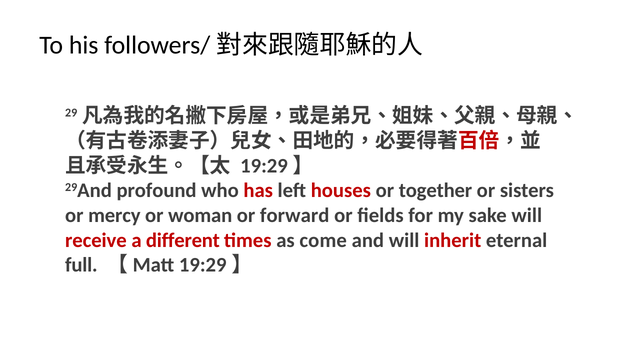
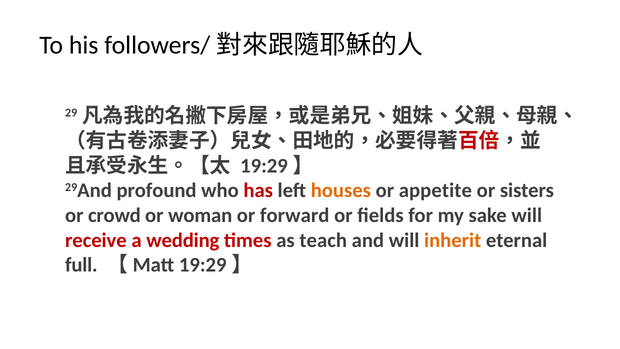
houses colour: red -> orange
together: together -> appetite
mercy: mercy -> crowd
different: different -> wedding
come: come -> teach
inherit colour: red -> orange
